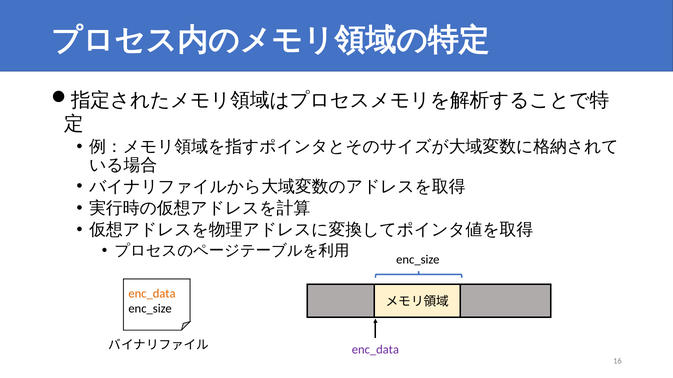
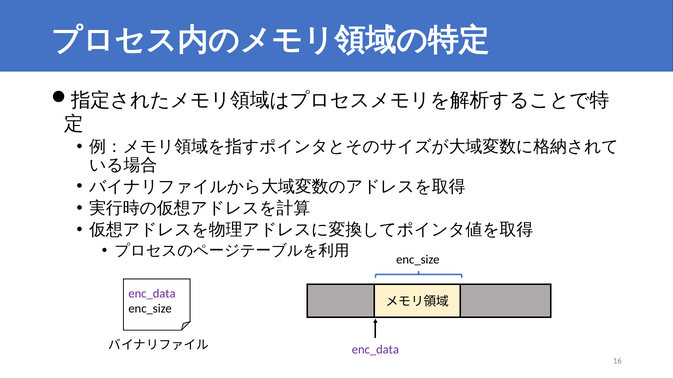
enc_data at (152, 294) colour: orange -> purple
